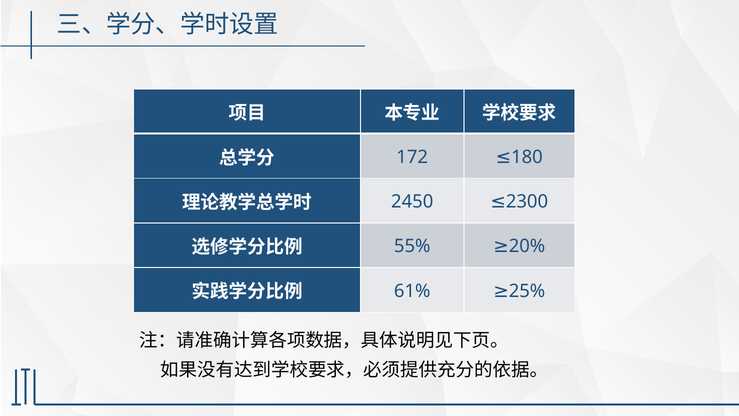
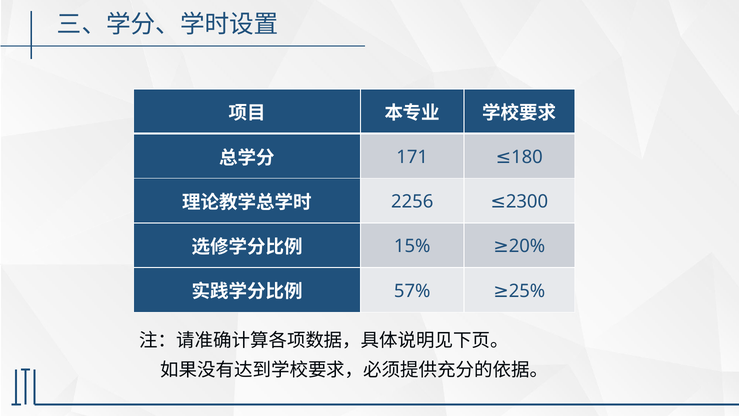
172: 172 -> 171
2450: 2450 -> 2256
55%: 55% -> 15%
61%: 61% -> 57%
